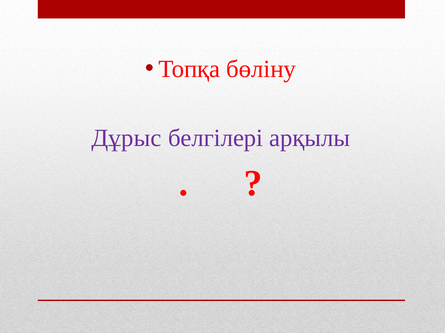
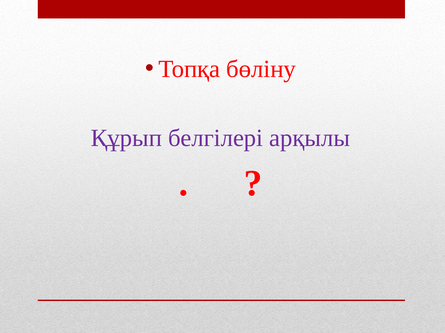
Дұрыс: Дұрыс -> Құрып
